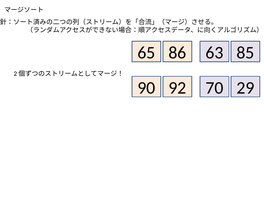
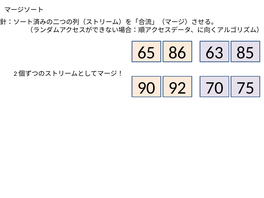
29: 29 -> 75
